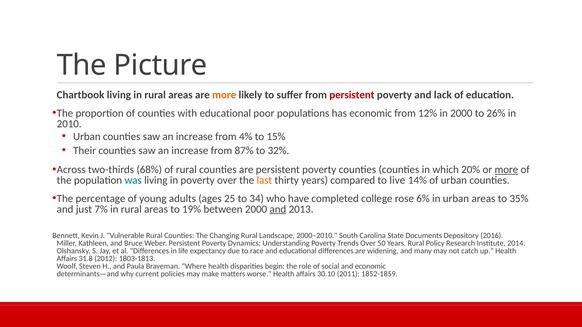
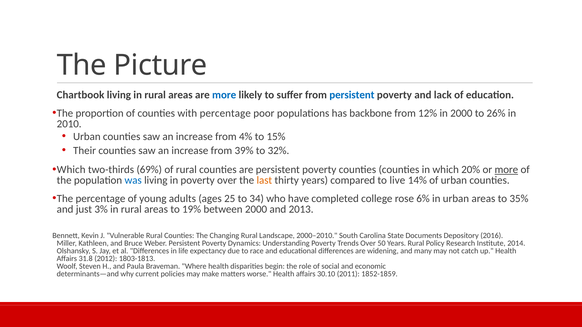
more at (224, 95) colour: orange -> blue
persistent at (352, 95) colour: red -> blue
with educational: educational -> percentage
has economic: economic -> backbone
87%: 87% -> 39%
Across at (71, 170): Across -> Which
68%: 68% -> 69%
7%: 7% -> 3%
and at (278, 209) underline: present -> none
